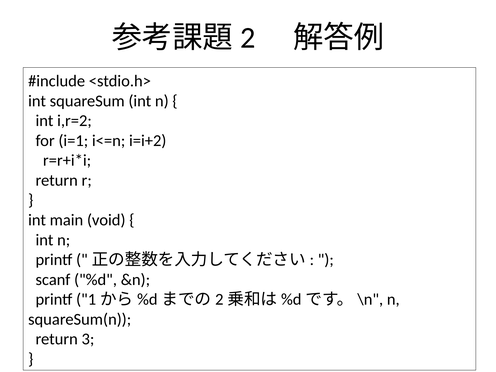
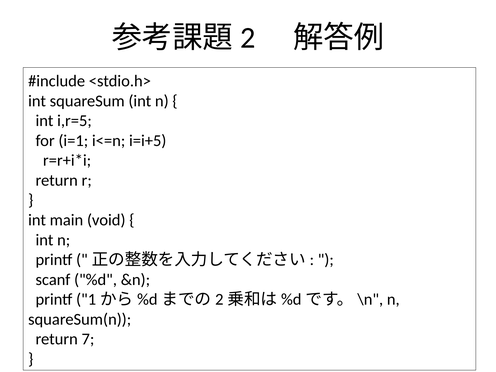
i,r=2: i,r=2 -> i,r=5
i=i+2: i=i+2 -> i=i+5
3: 3 -> 7
